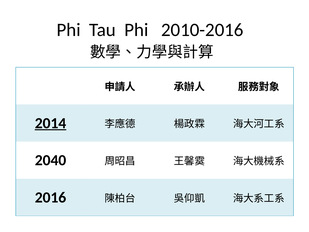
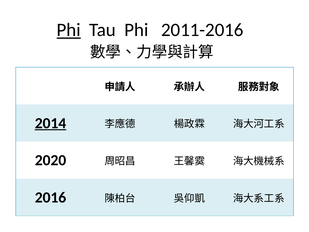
Phi at (69, 30) underline: none -> present
2010-2016: 2010-2016 -> 2011-2016
2040: 2040 -> 2020
